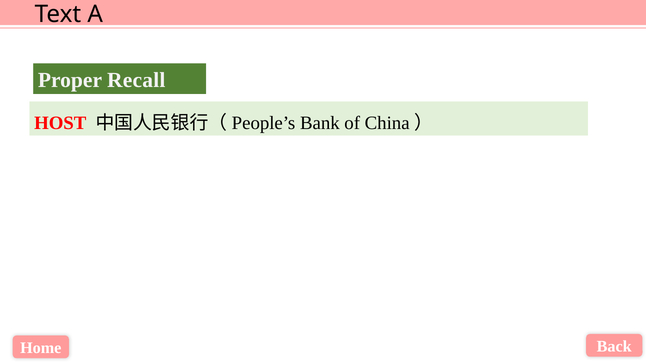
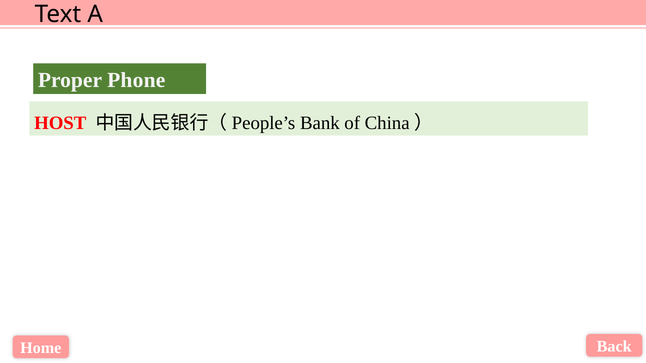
Recall: Recall -> Phone
